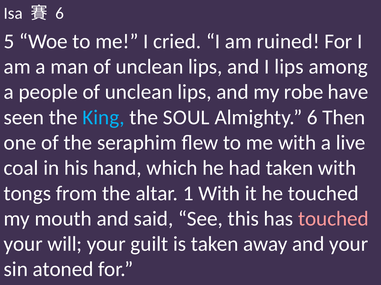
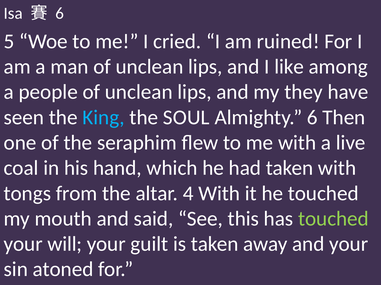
I lips: lips -> like
robe: robe -> they
1: 1 -> 4
touched at (333, 219) colour: pink -> light green
